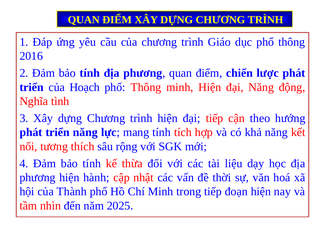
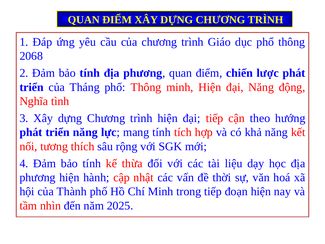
2016: 2016 -> 2068
Hoạch: Hoạch -> Tháng
